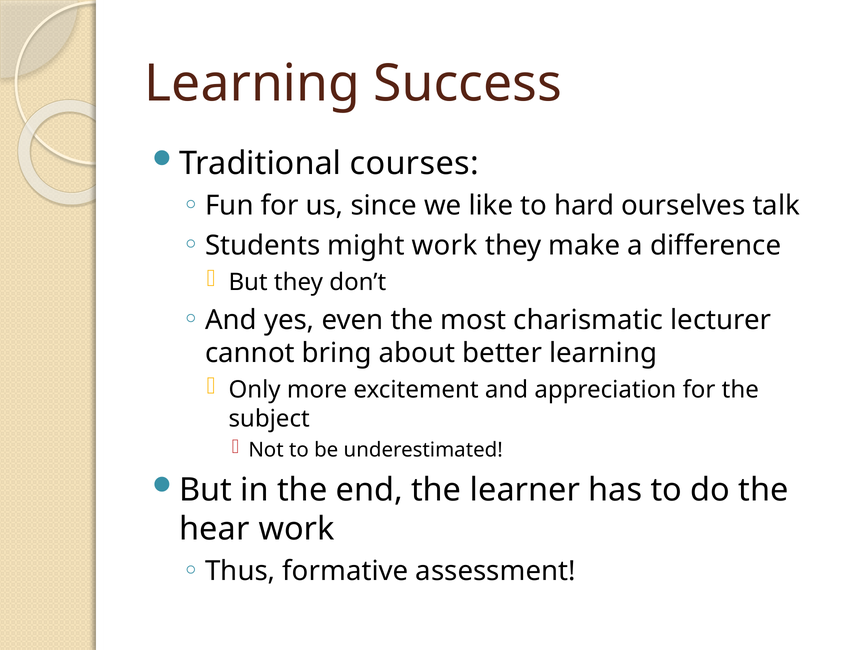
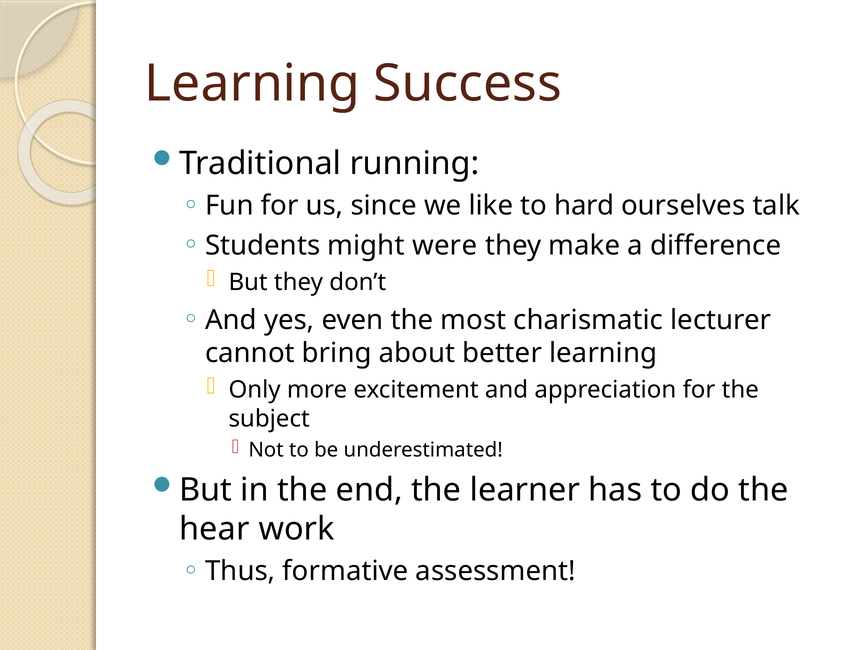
courses: courses -> running
might work: work -> were
